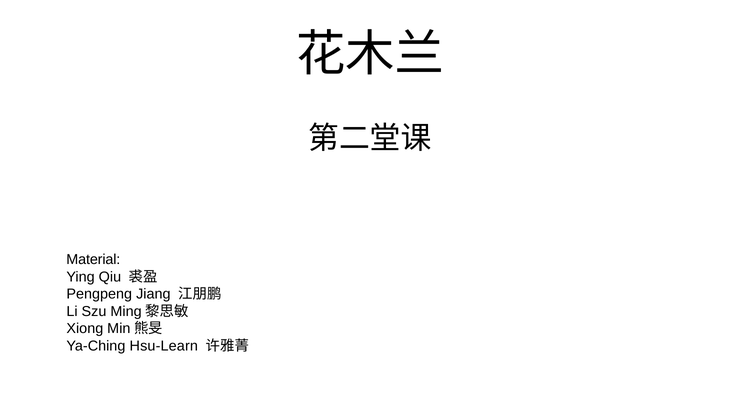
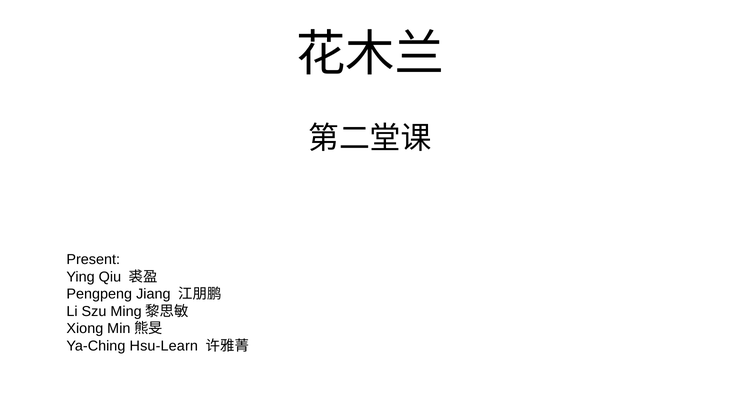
Material: Material -> Present
